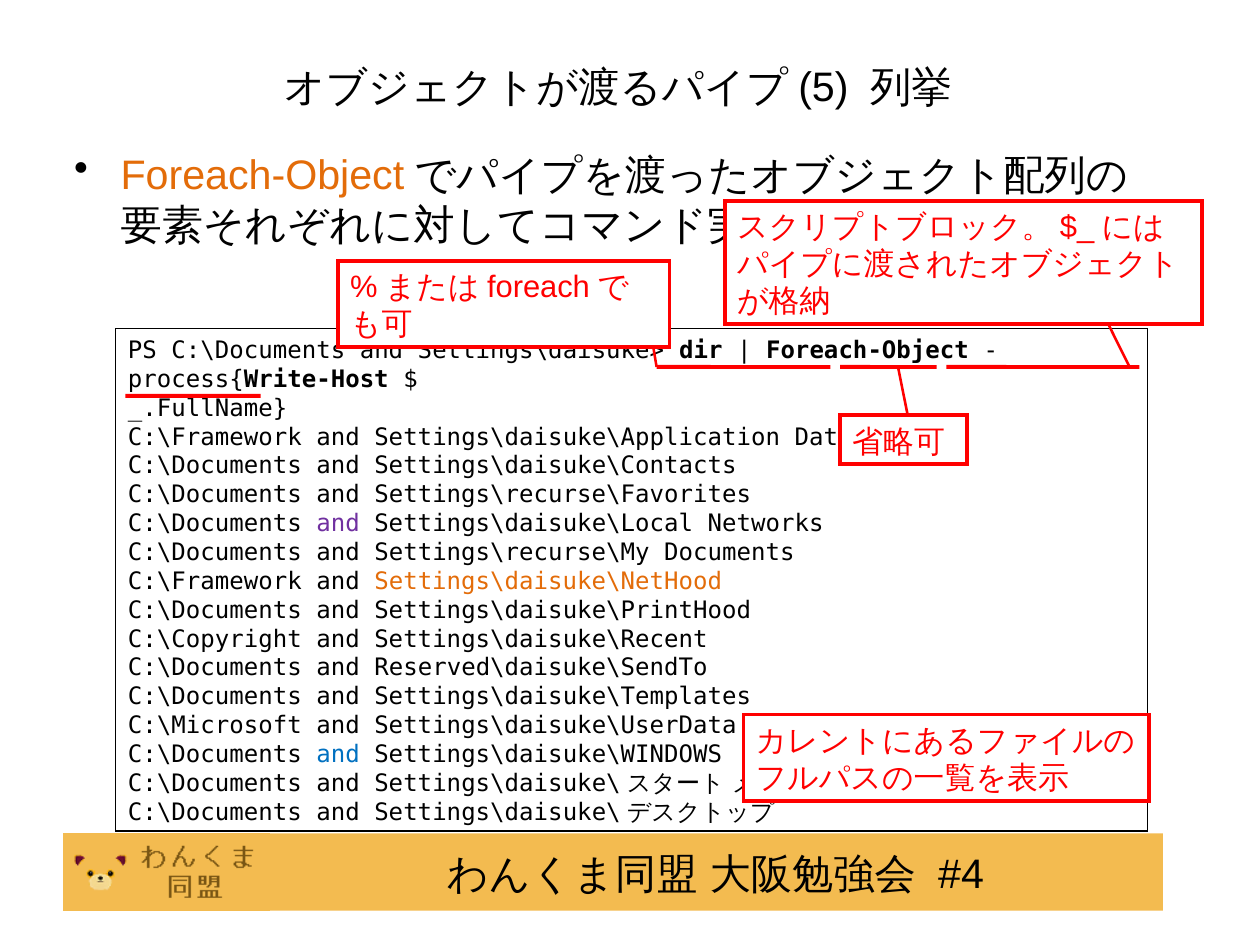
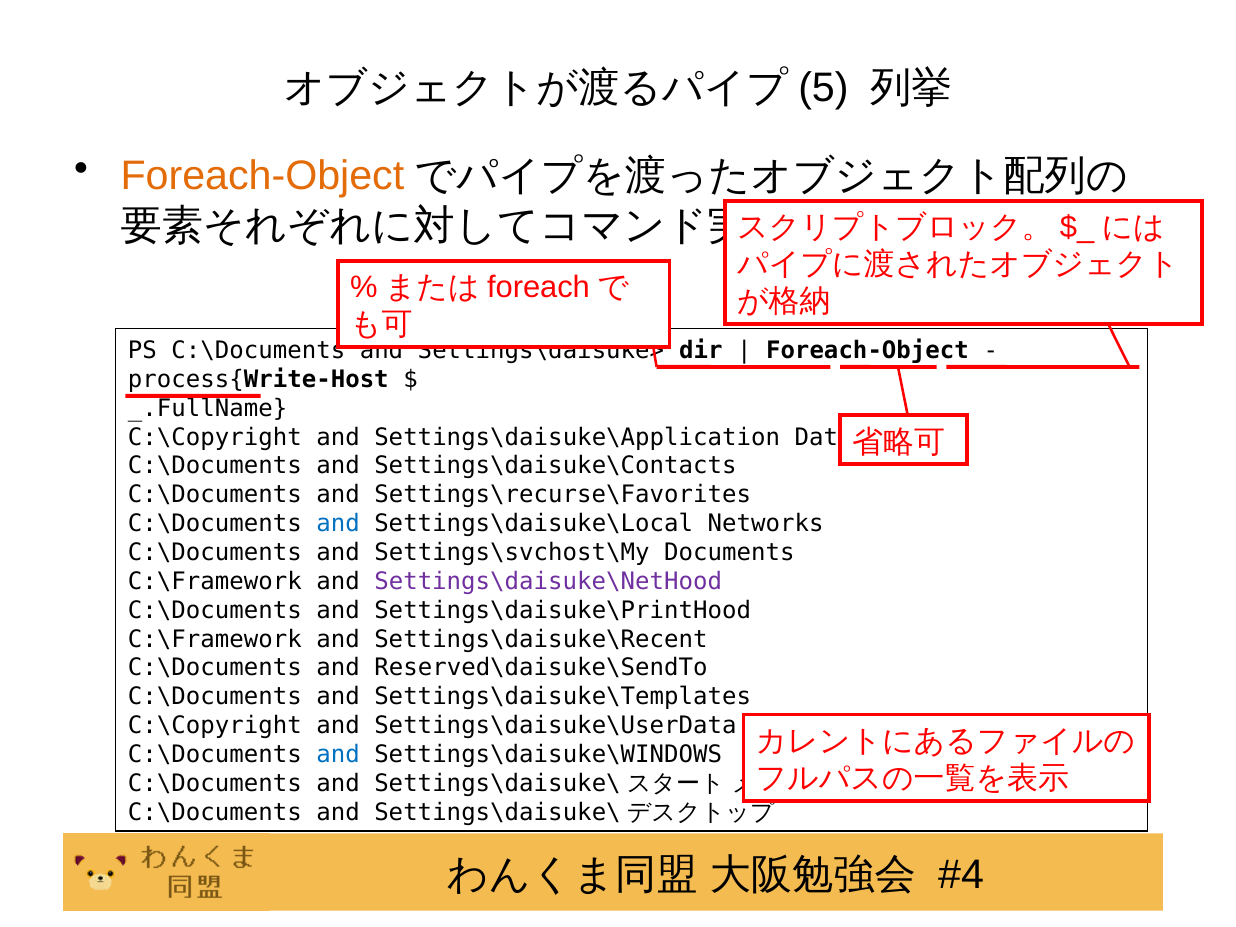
C:\Framework at (215, 437): C:\Framework -> C:\Copyright
and at (338, 524) colour: purple -> blue
Settings\recurse\My: Settings\recurse\My -> Settings\svchost\My
Settings\daisuke\NetHood colour: orange -> purple
C:\Copyright at (215, 639): C:\Copyright -> C:\Framework
C:\Microsoft at (215, 726): C:\Microsoft -> C:\Copyright
